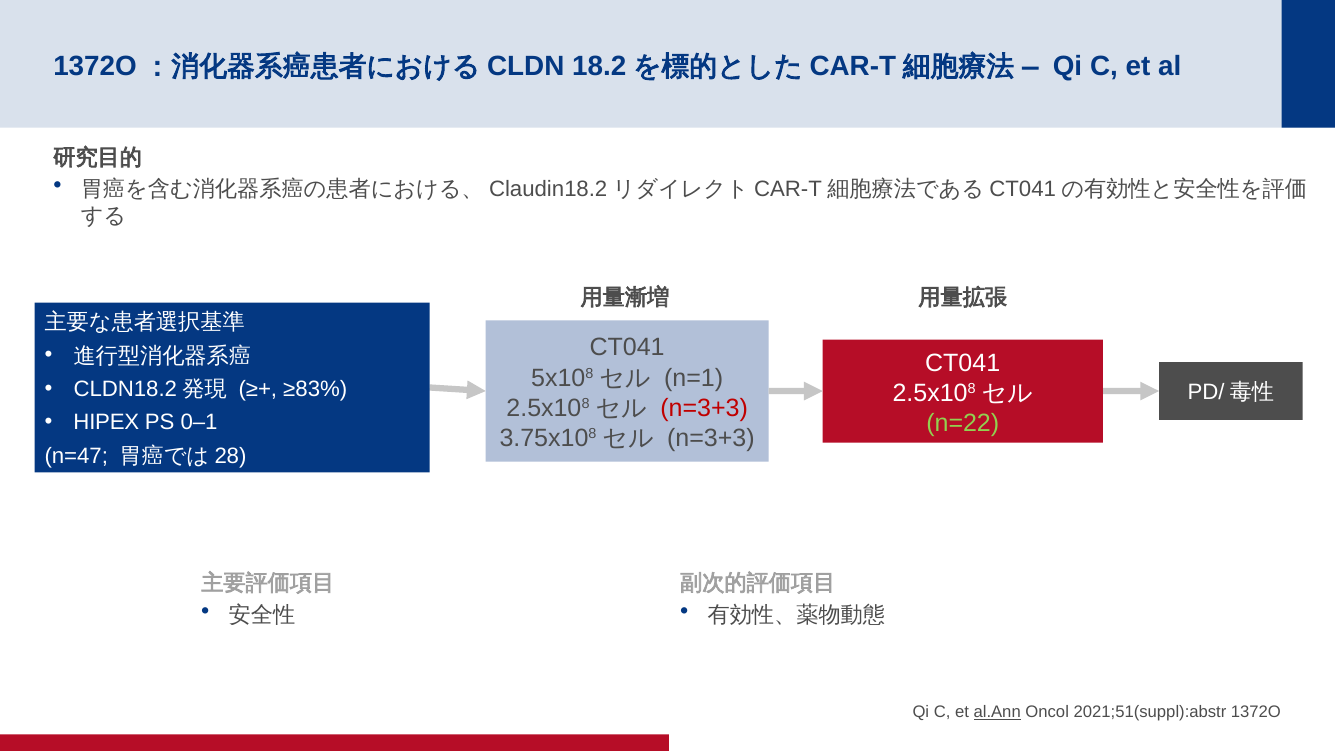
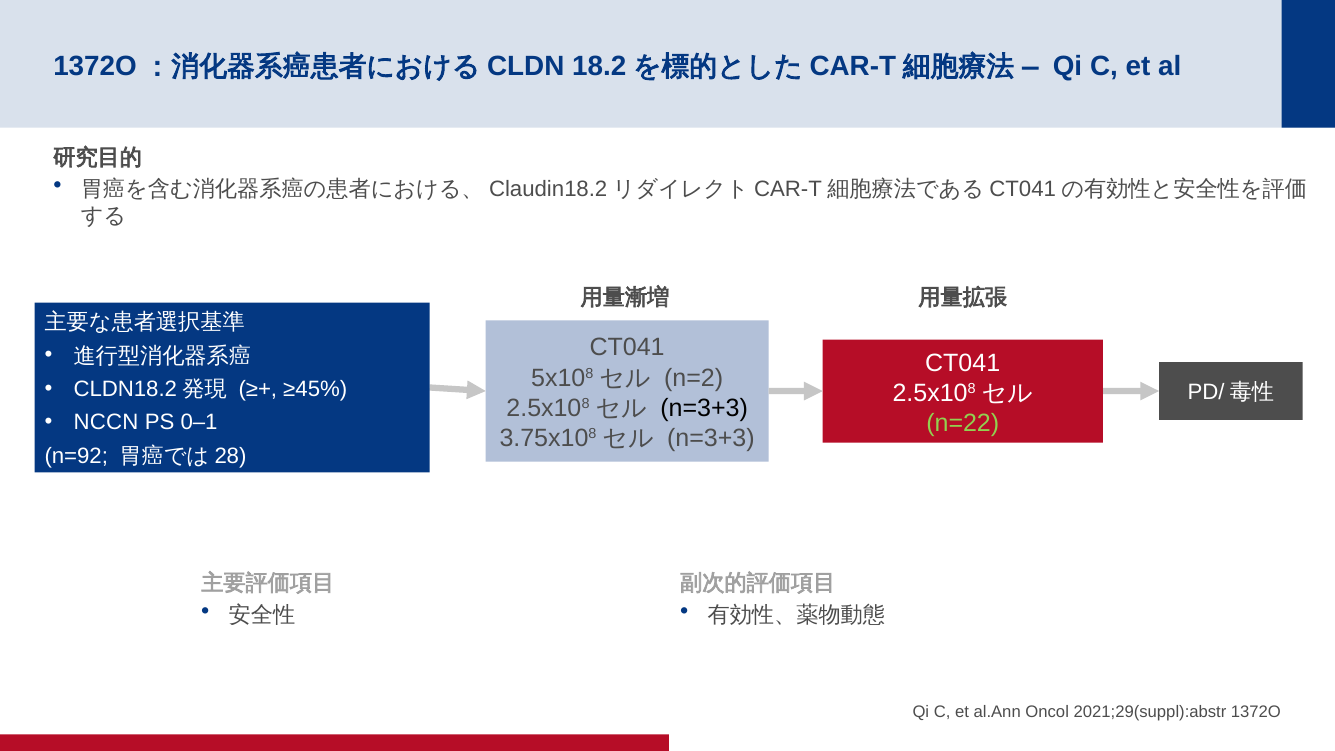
n=1: n=1 -> n=2
≥83%: ≥83% -> ≥45%
n=3+3 at (704, 408) colour: red -> black
HIPEX: HIPEX -> NCCN
n=47: n=47 -> n=92
al.Ann underline: present -> none
2021;51(suppl):abstr: 2021;51(suppl):abstr -> 2021;29(suppl):abstr
